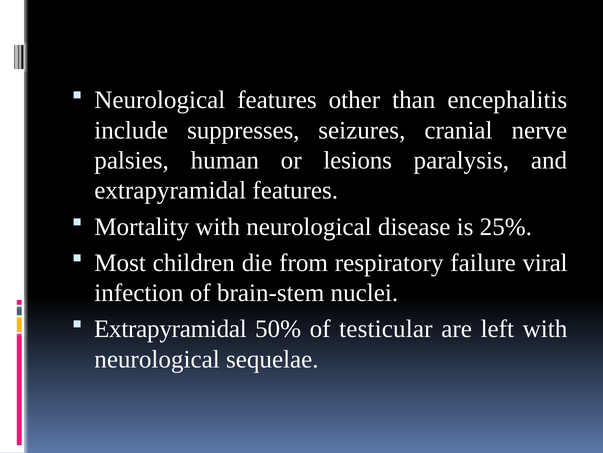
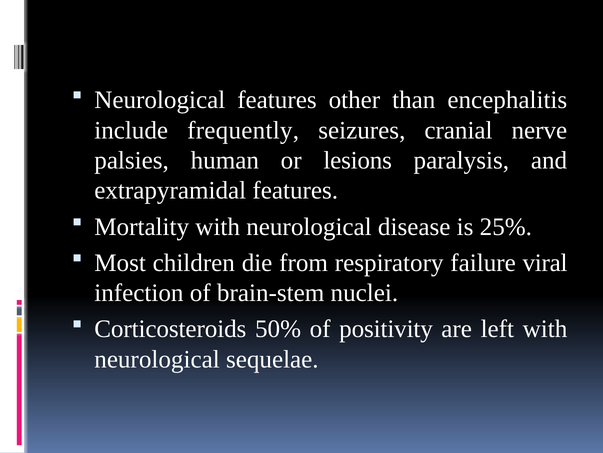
suppresses: suppresses -> frequently
Extrapyramidal at (170, 329): Extrapyramidal -> Corticosteroids
testicular: testicular -> positivity
